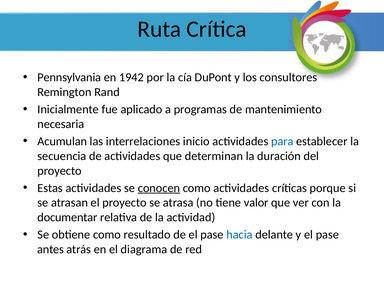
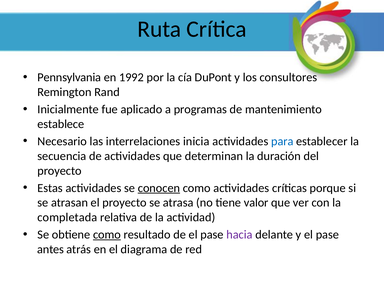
1942: 1942 -> 1992
necesaria: necesaria -> establece
Acumulan: Acumulan -> Necesario
inicio: inicio -> inicia
documentar: documentar -> completada
como at (107, 235) underline: none -> present
hacia colour: blue -> purple
